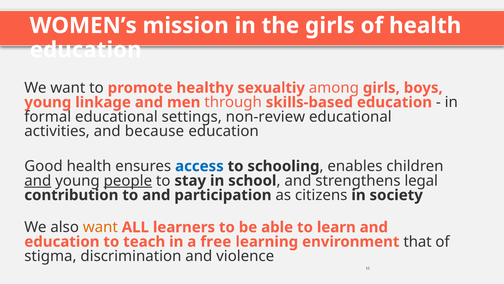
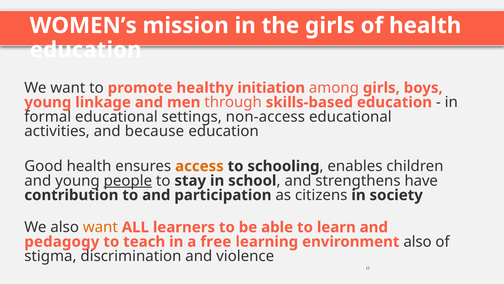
sexualtiy: sexualtiy -> initiation
non-review: non-review -> non-access
access colour: blue -> orange
and at (38, 180) underline: present -> none
legal: legal -> have
education at (62, 241): education -> pedagogy
environment that: that -> also
